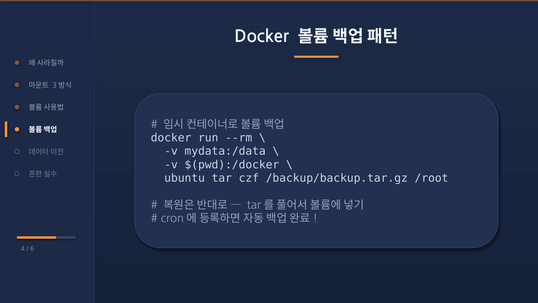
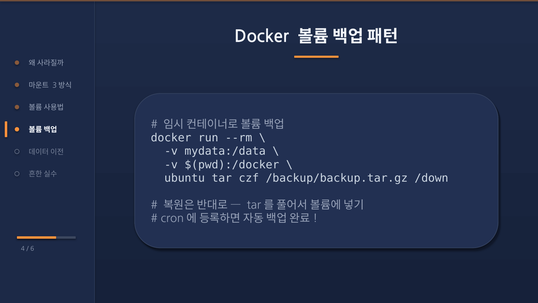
/root: /root -> /down
